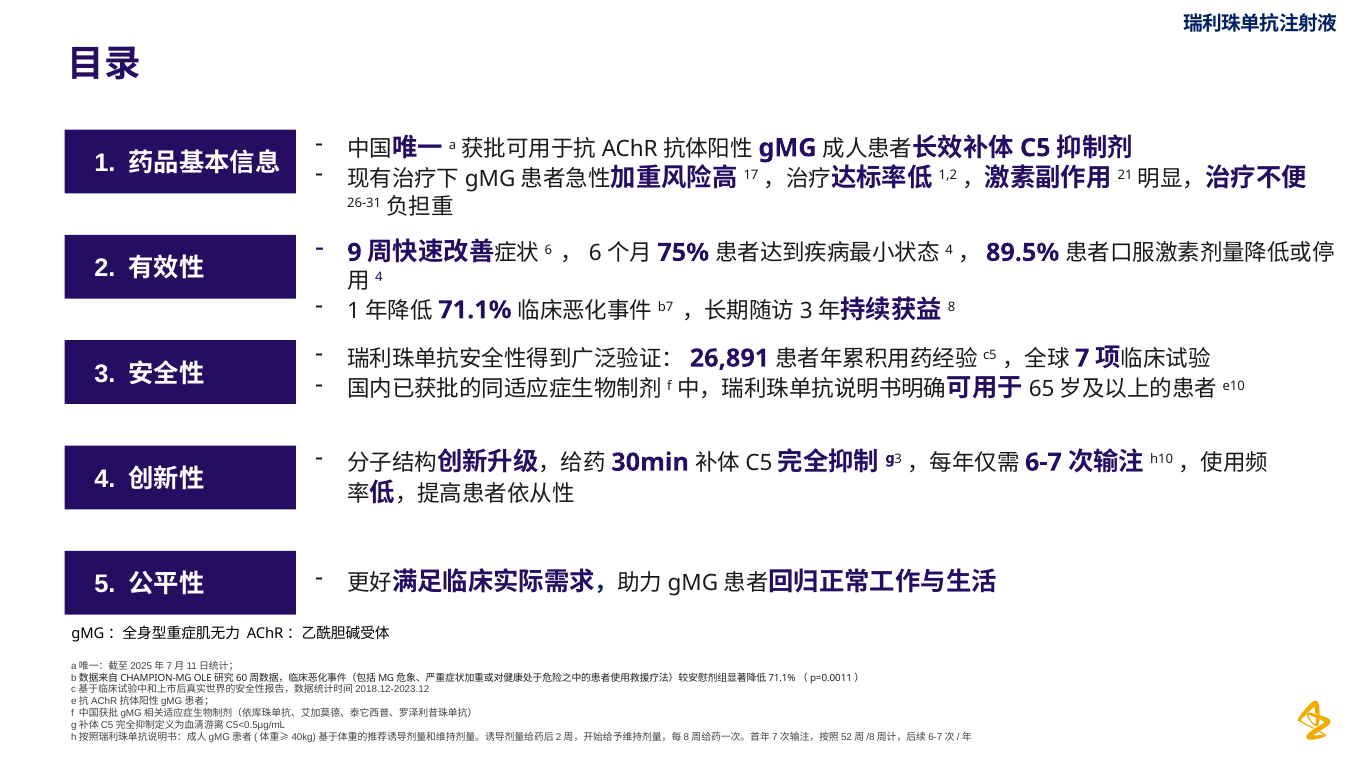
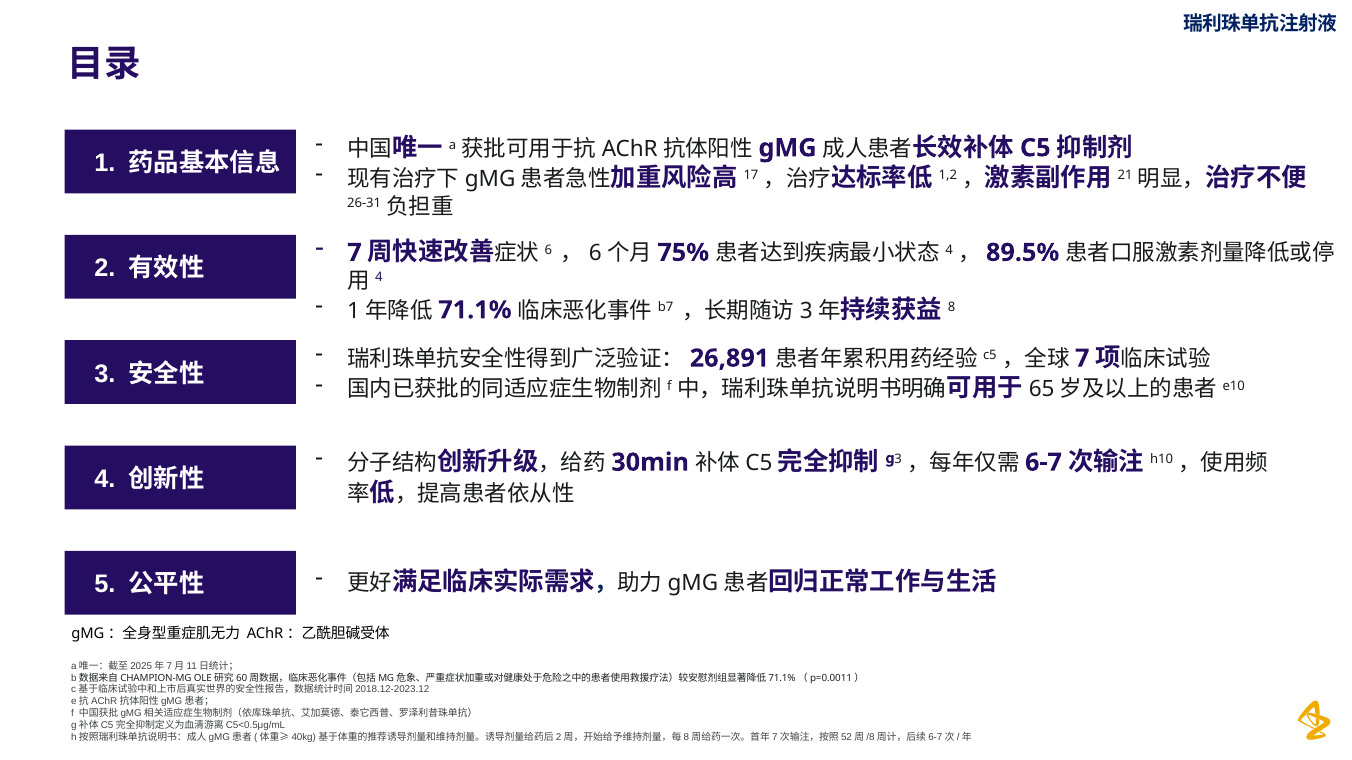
9 at (354, 253): 9 -> 7
